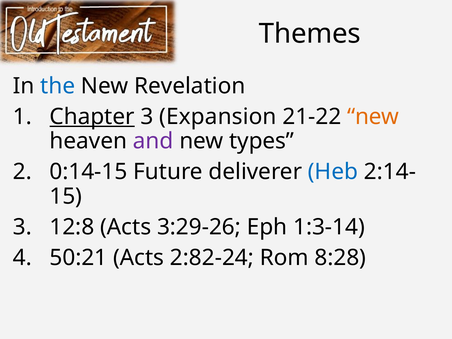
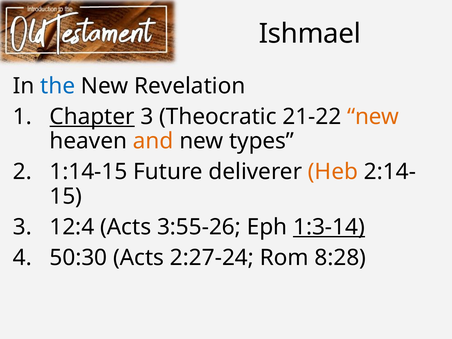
Themes: Themes -> Ishmael
Expansion: Expansion -> Theocratic
and colour: purple -> orange
0:14-15: 0:14-15 -> 1:14-15
Heb colour: blue -> orange
12:8: 12:8 -> 12:4
3:29-26: 3:29-26 -> 3:55-26
1:3-14 underline: none -> present
50:21: 50:21 -> 50:30
2:82-24: 2:82-24 -> 2:27-24
